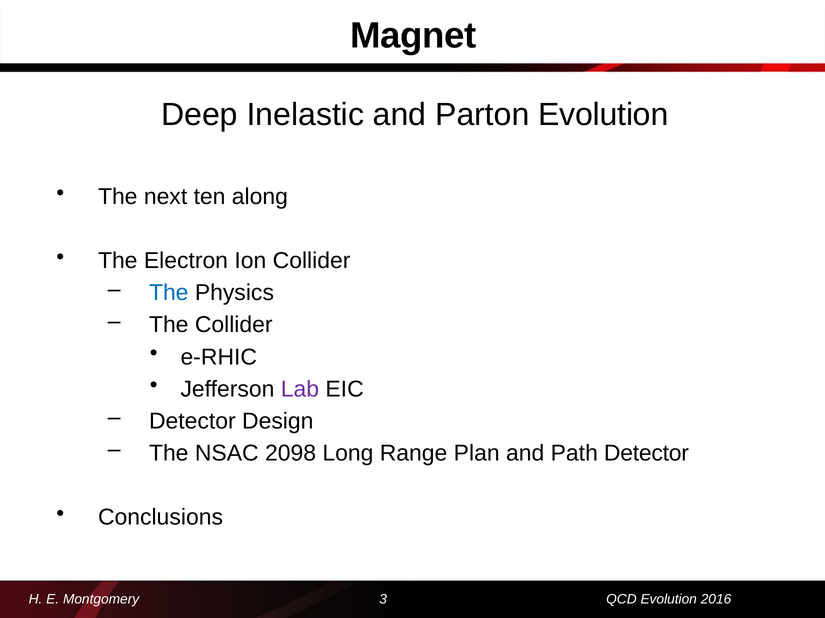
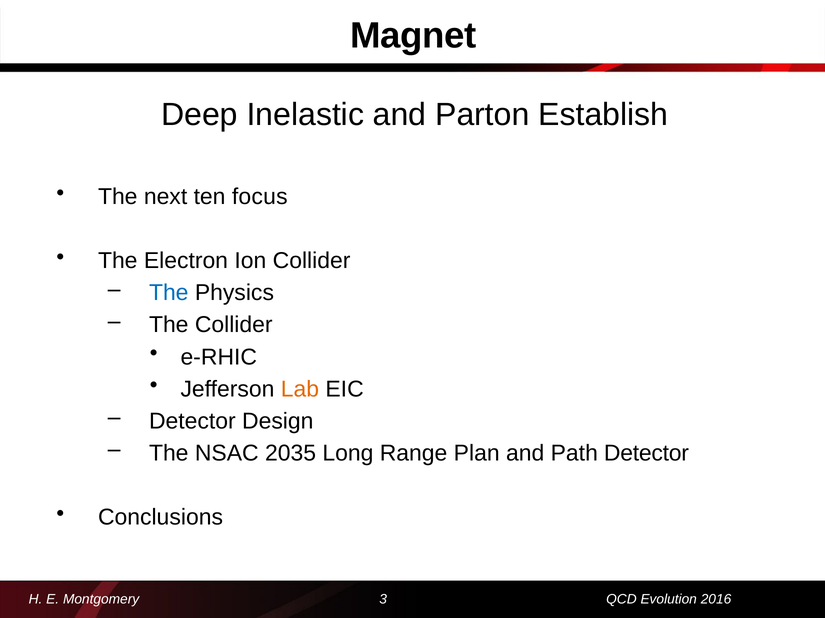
Parton Evolution: Evolution -> Establish
along: along -> focus
Lab colour: purple -> orange
2098: 2098 -> 2035
